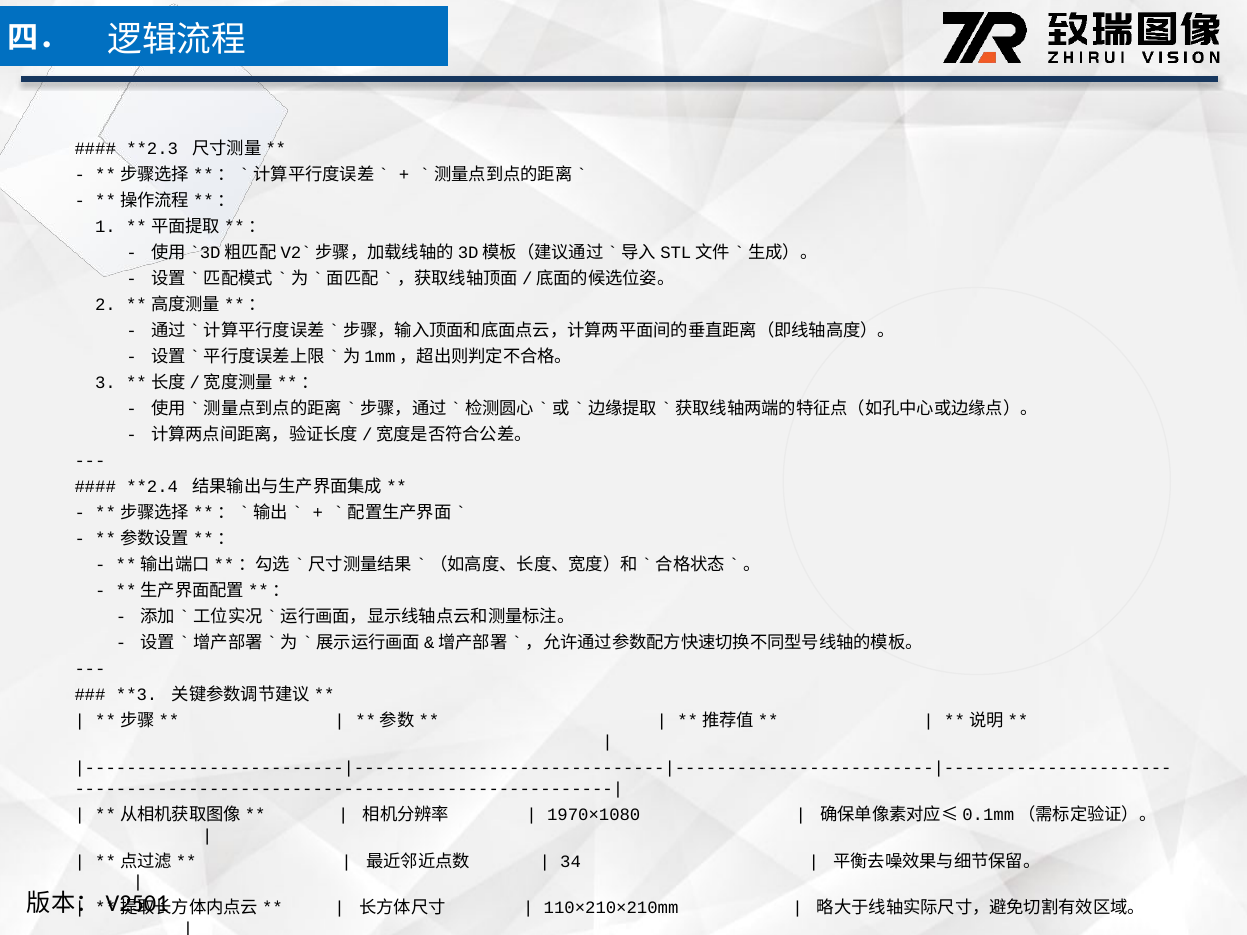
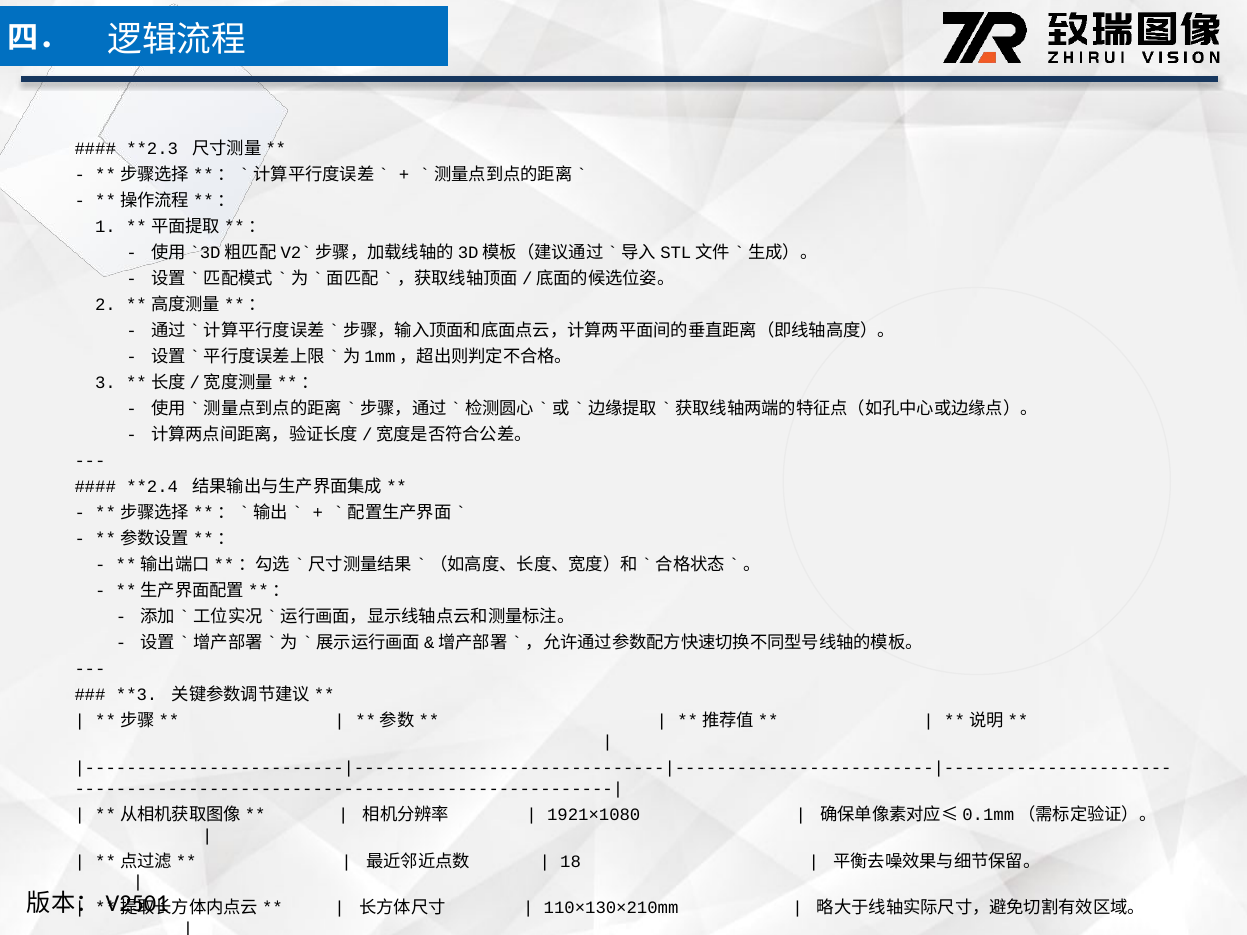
1970×1080: 1970×1080 -> 1921×1080
34: 34 -> 18
110×210×210mm: 110×210×210mm -> 110×130×210mm
